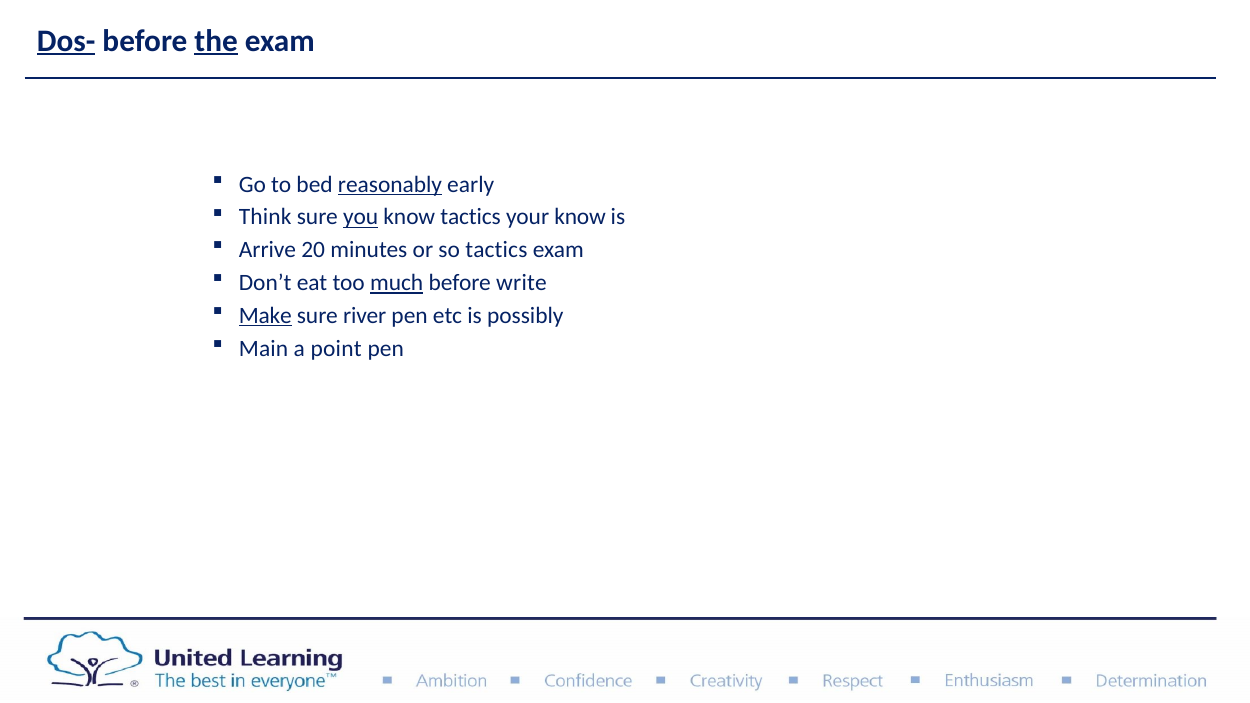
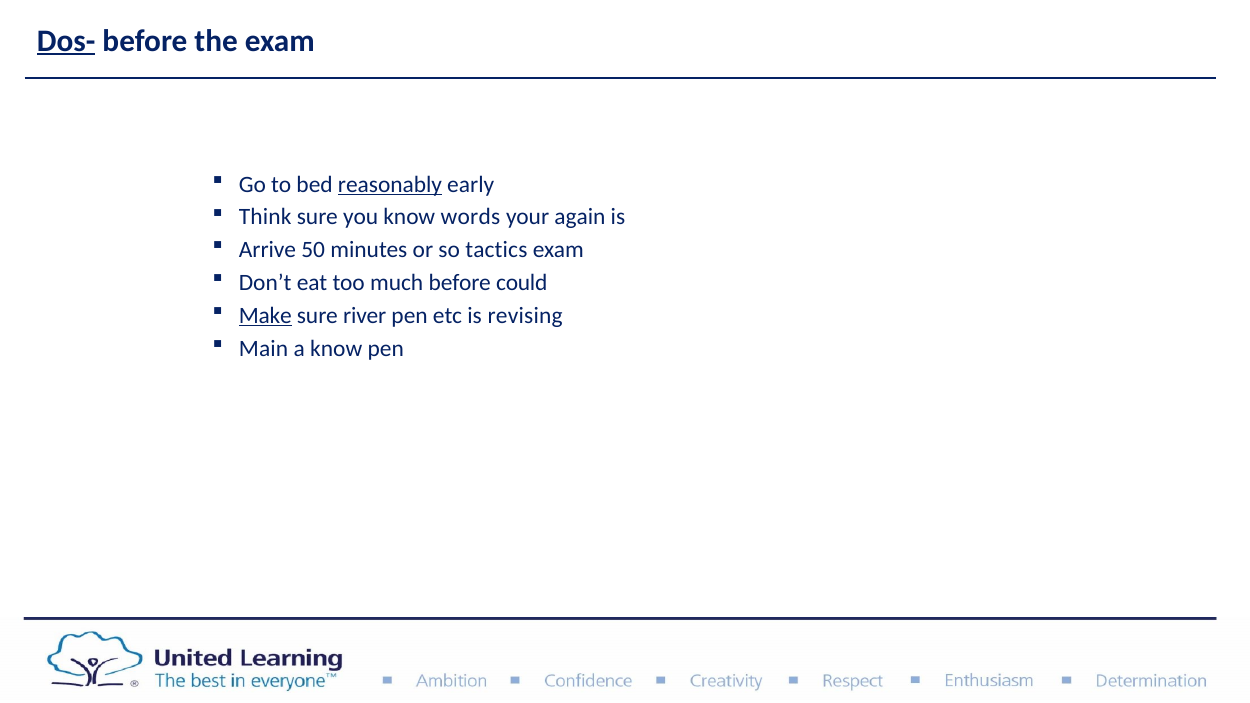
the underline: present -> none
you underline: present -> none
know tactics: tactics -> words
your know: know -> again
20: 20 -> 50
much underline: present -> none
write: write -> could
possibly: possibly -> revising
a point: point -> know
